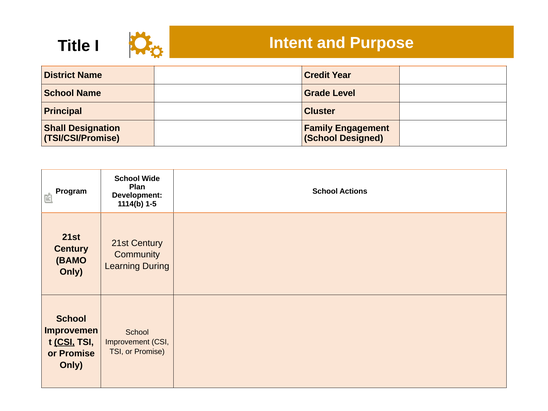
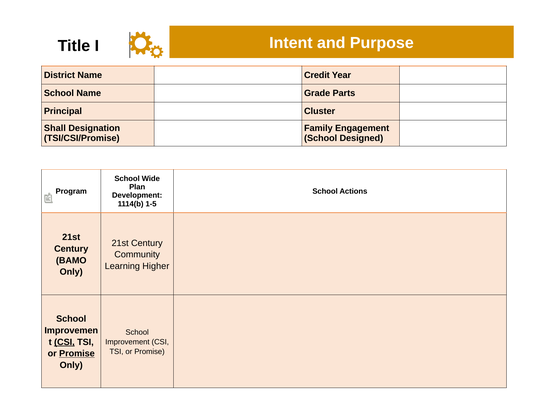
Level: Level -> Parts
During: During -> Higher
Promise at (77, 354) underline: none -> present
